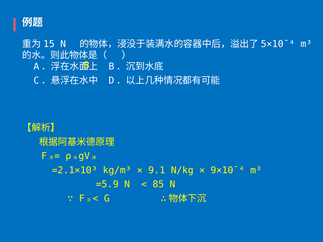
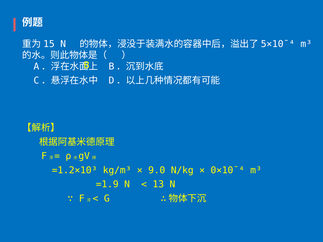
=2.1×10³: =2.1×10³ -> =1.2×10³
9.1: 9.1 -> 9.0
9×10ˉ⁴: 9×10ˉ⁴ -> 0×10ˉ⁴
=5.9: =5.9 -> =1.9
85: 85 -> 13
